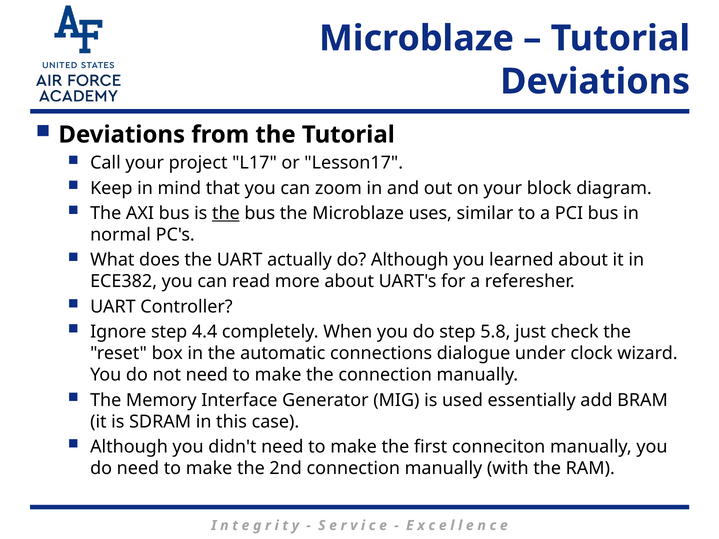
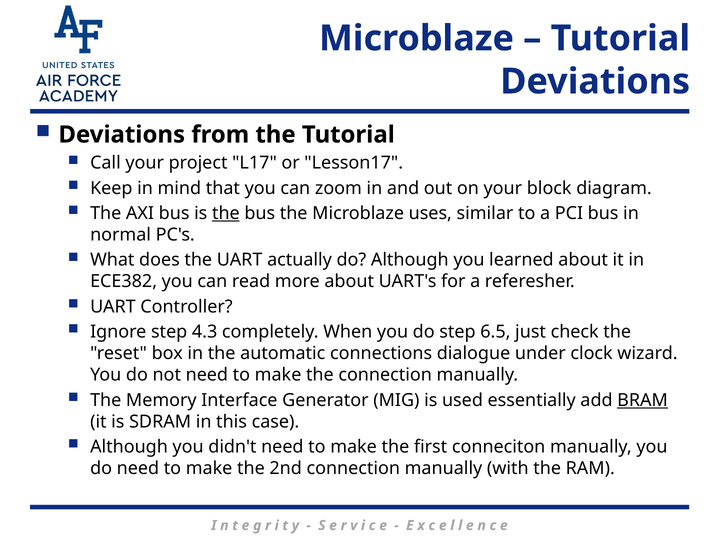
4.4: 4.4 -> 4.3
5.8: 5.8 -> 6.5
BRAM underline: none -> present
